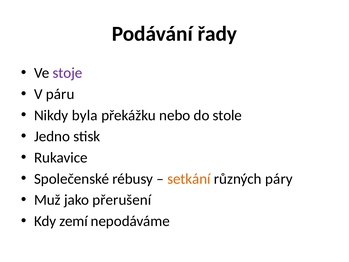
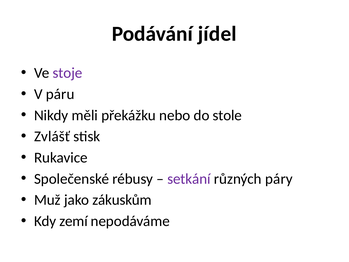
řady: řady -> jídel
byla: byla -> měli
Jedno: Jedno -> Zvlášť
setkání colour: orange -> purple
přerušení: přerušení -> zákuskům
